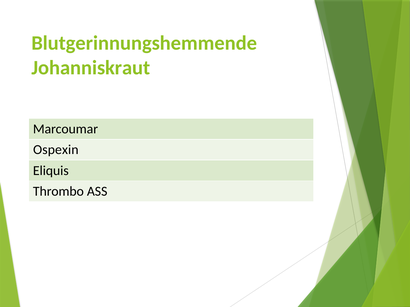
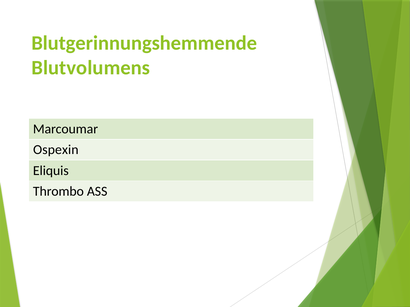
Johanniskraut: Johanniskraut -> Blutvolumens
